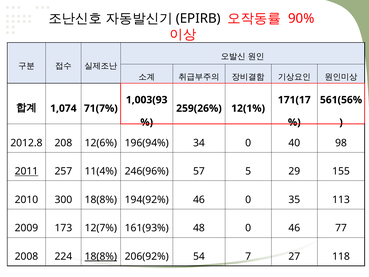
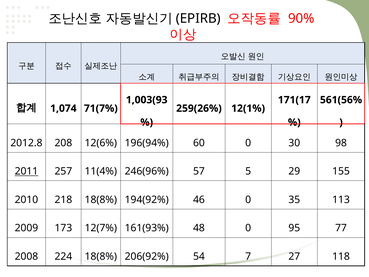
34: 34 -> 60
40: 40 -> 30
300: 300 -> 218
0 46: 46 -> 95
18(8% at (101, 256) underline: present -> none
